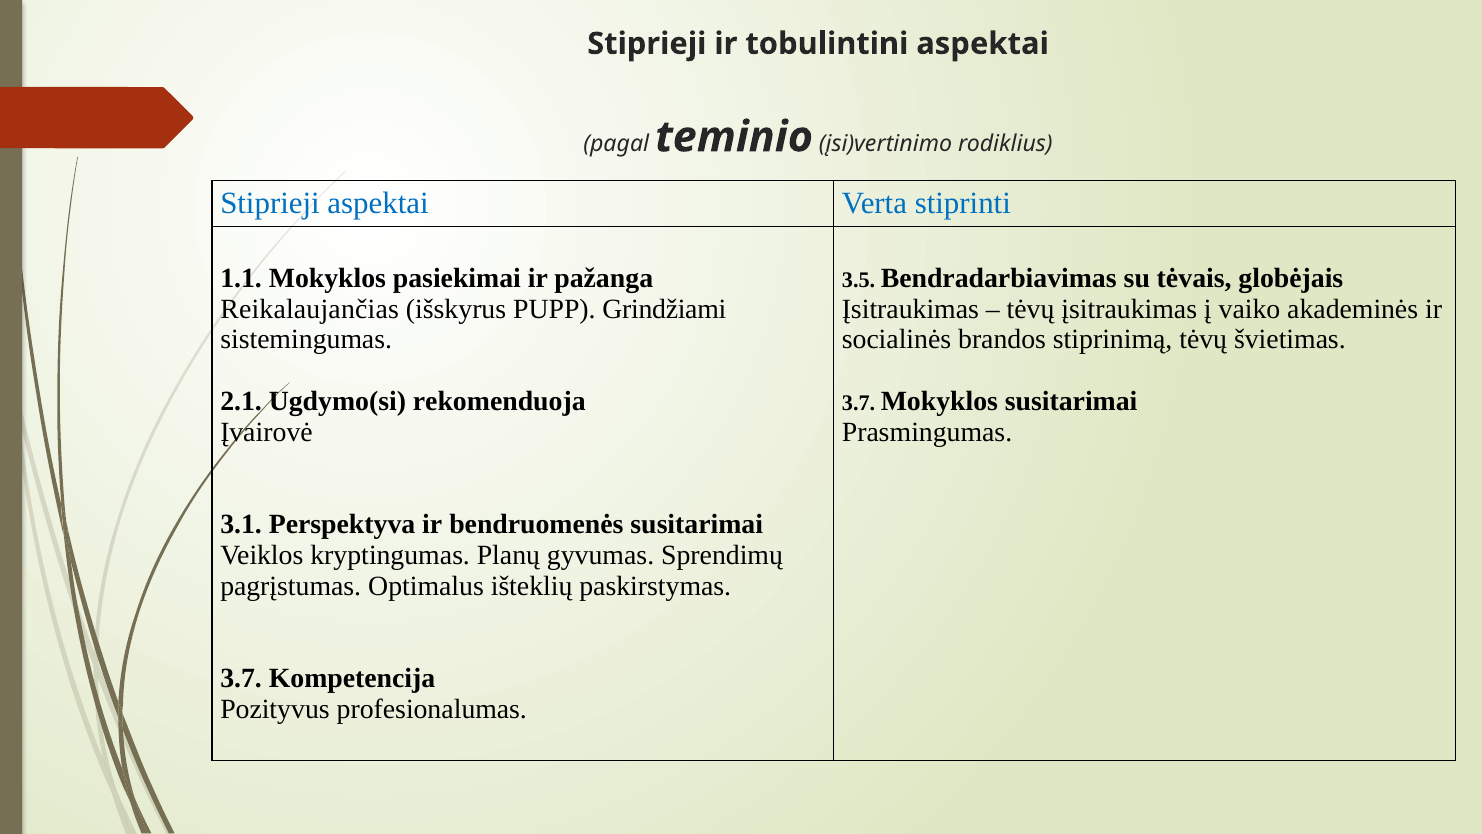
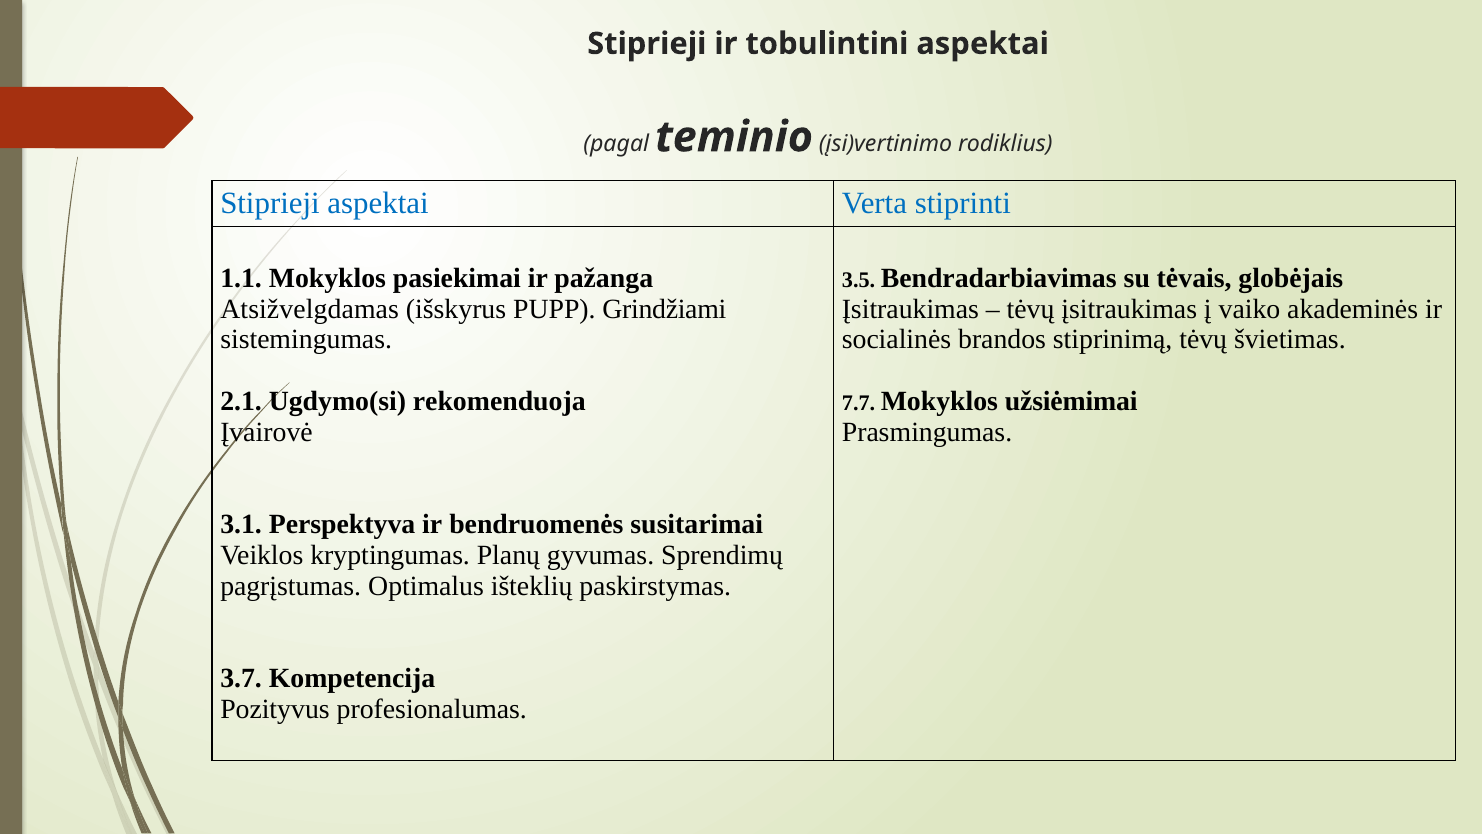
Reikalaujančias: Reikalaujančias -> Atsižvelgdamas
3.7 at (859, 403): 3.7 -> 7.7
Mokyklos susitarimai: susitarimai -> užsiėmimai
